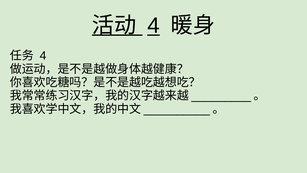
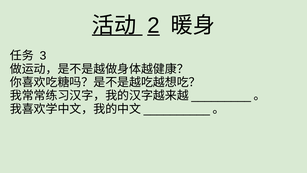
4 at (154, 25): 4 -> 2
4 at (43, 56): 4 -> 3
